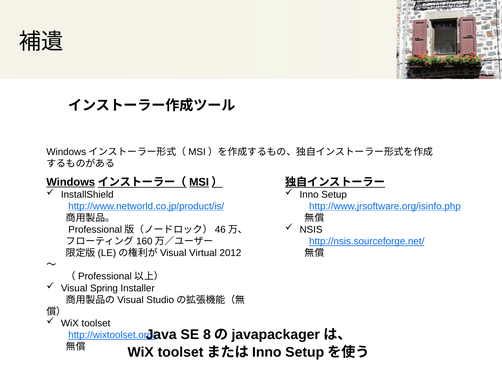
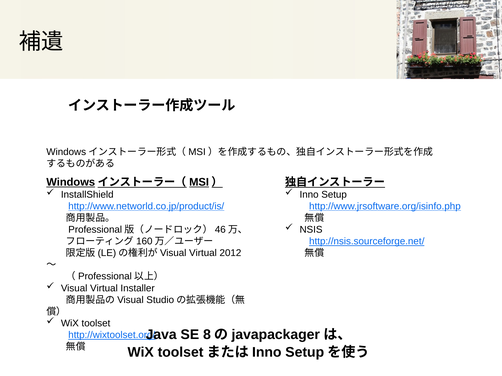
Visual Spring: Spring -> Virtual
